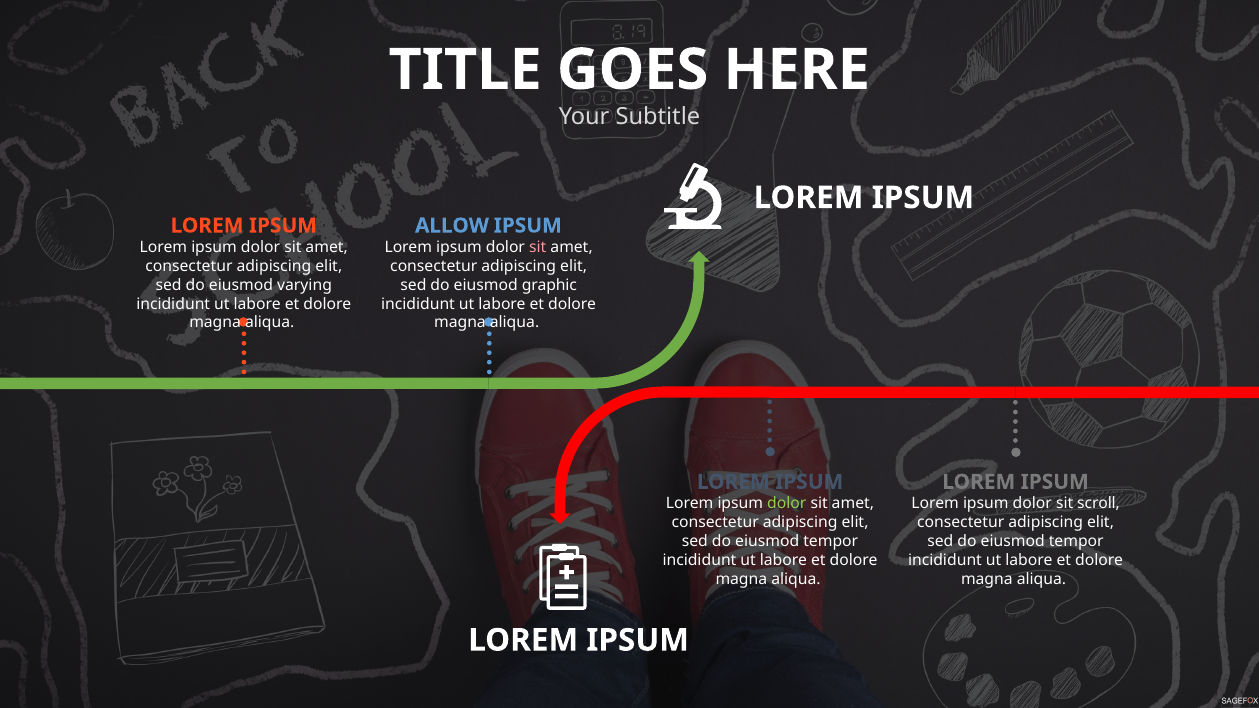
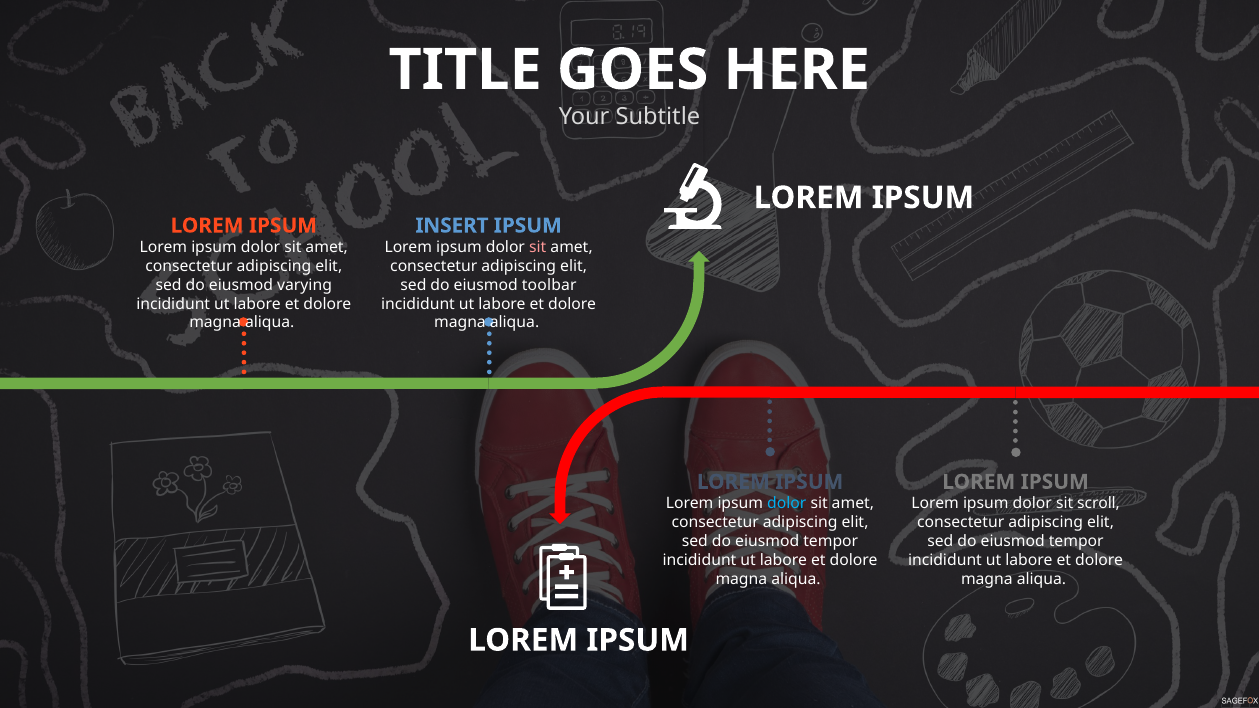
ALLOW: ALLOW -> INSERT
graphic: graphic -> toolbar
dolor at (787, 504) colour: light green -> light blue
